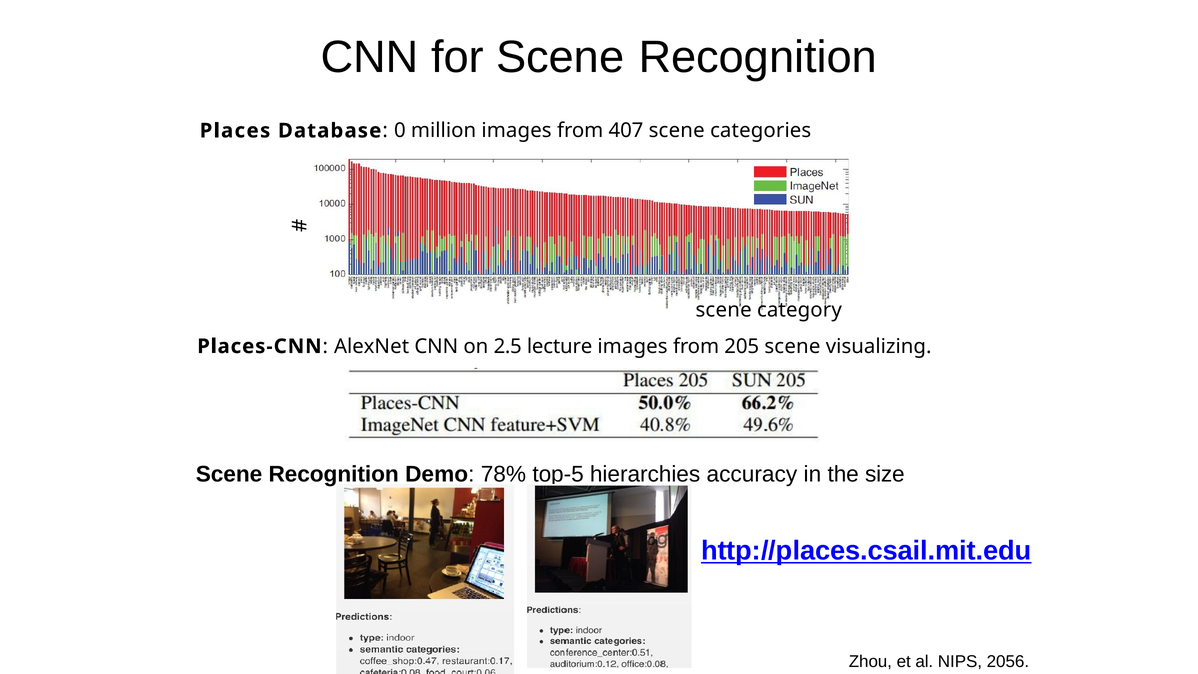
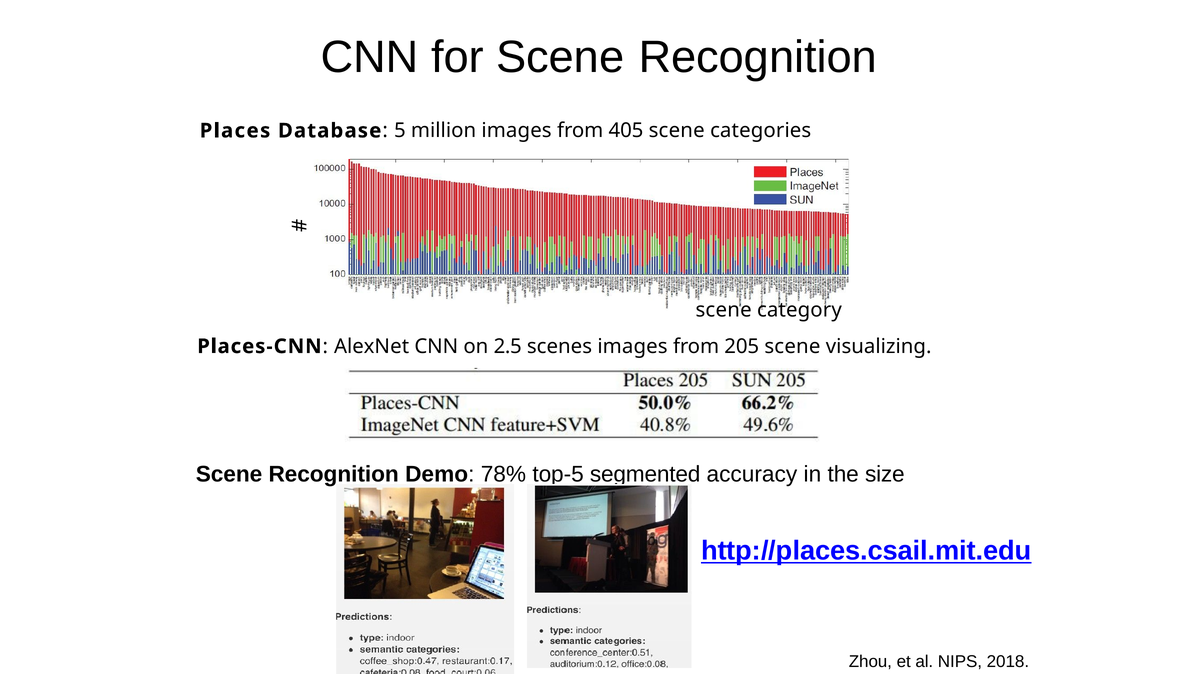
0: 0 -> 5
407: 407 -> 405
lecture: lecture -> scenes
hierarchies: hierarchies -> segmented
2056: 2056 -> 2018
